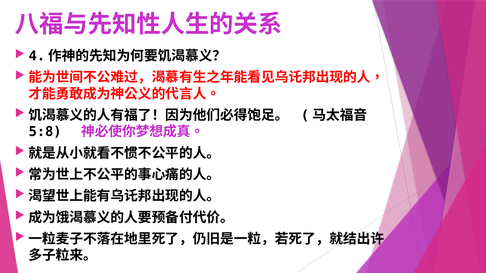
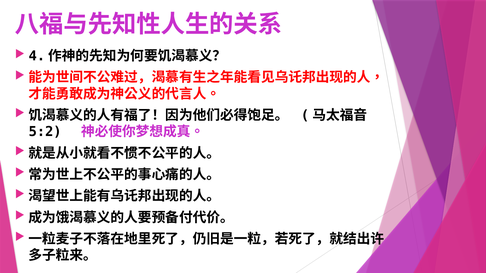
5:8: 5:8 -> 5:2
